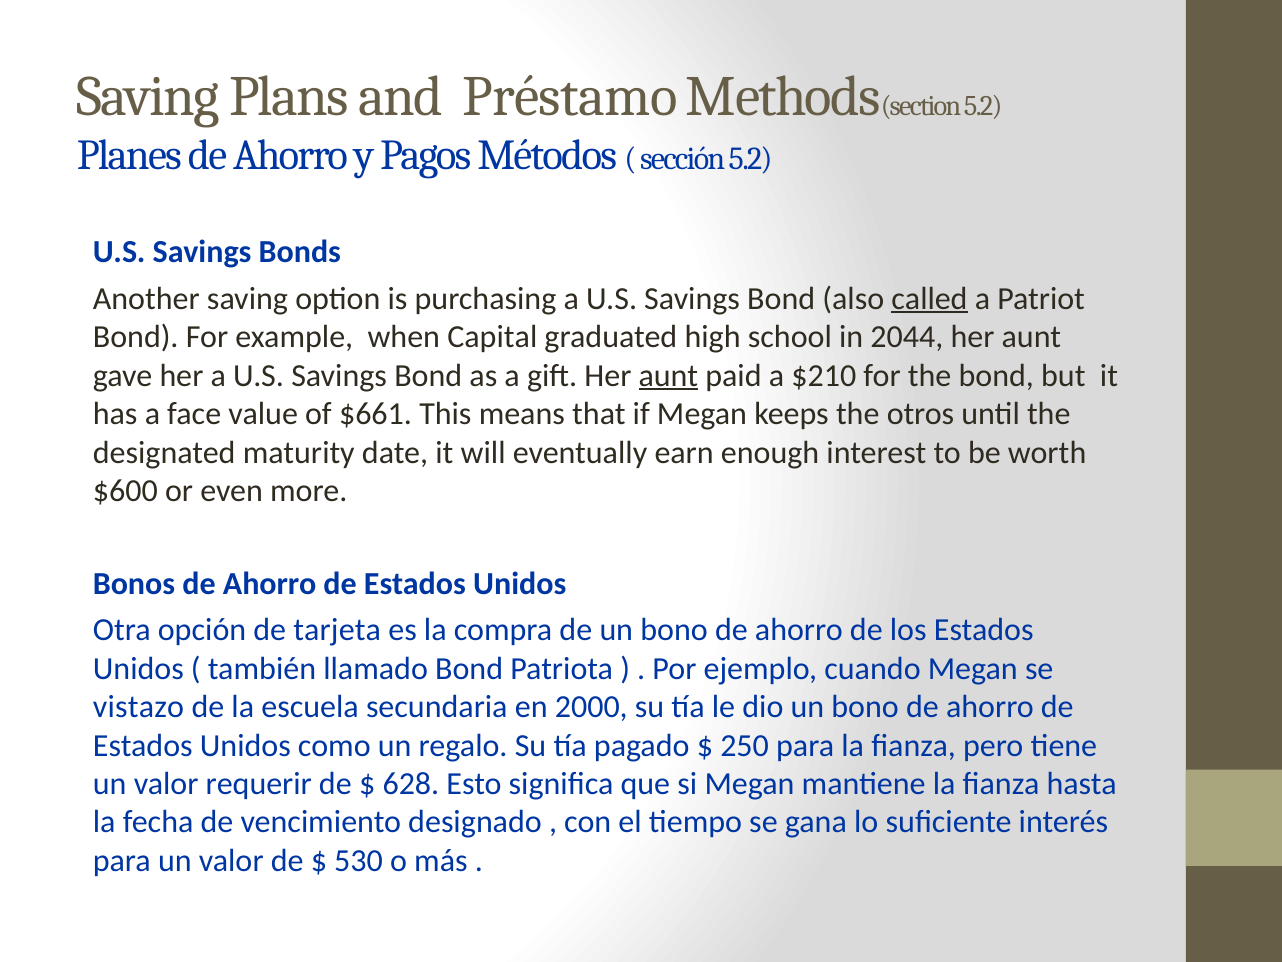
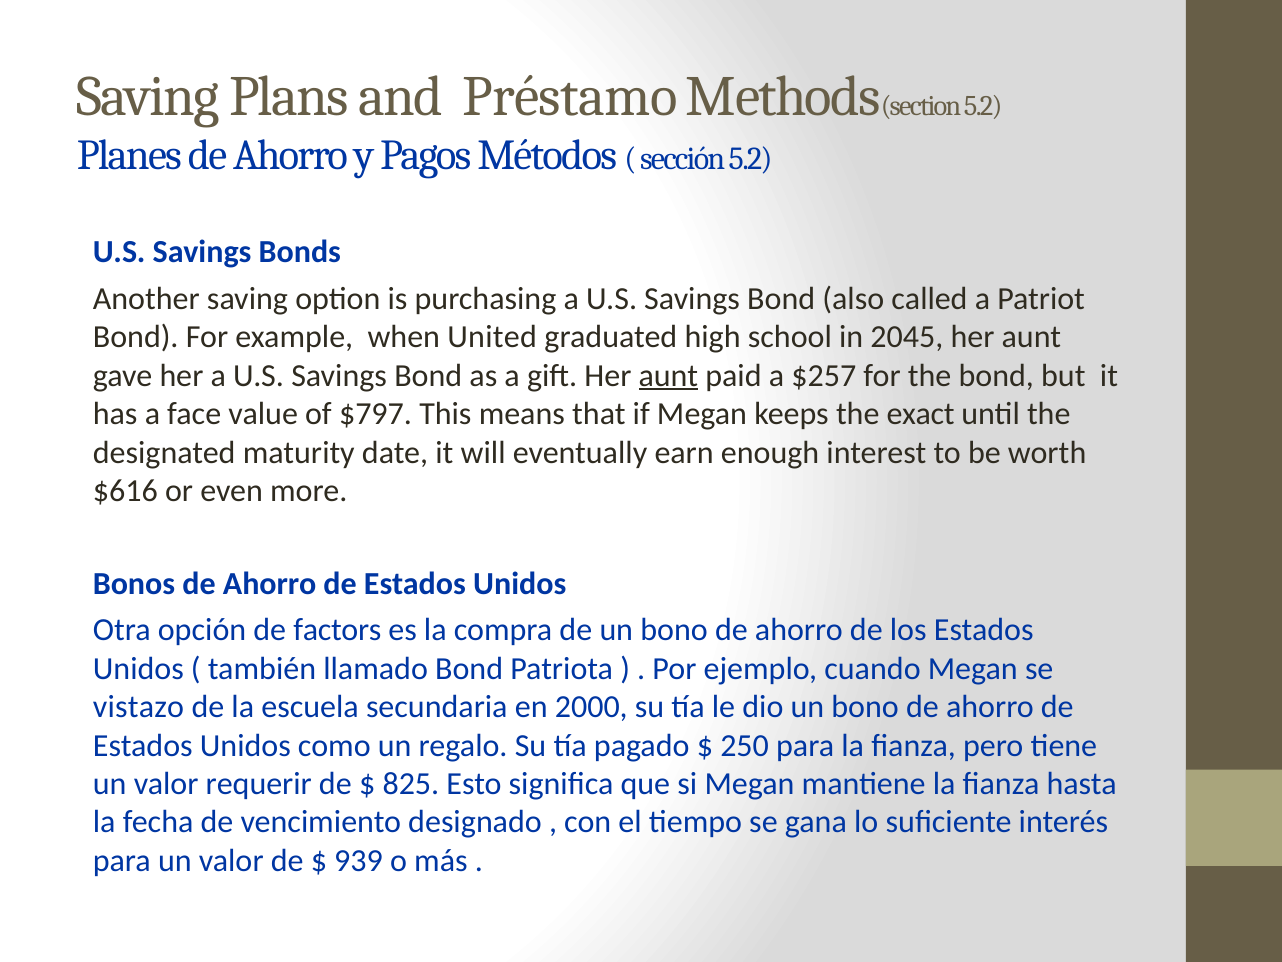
called underline: present -> none
Capital: Capital -> United
2044: 2044 -> 2045
$210: $210 -> $257
$661: $661 -> $797
otros: otros -> exact
$600: $600 -> $616
tarjeta: tarjeta -> factors
628: 628 -> 825
530: 530 -> 939
